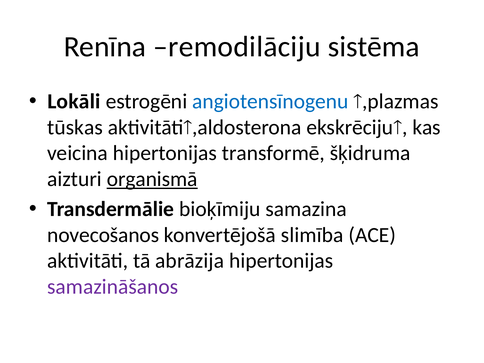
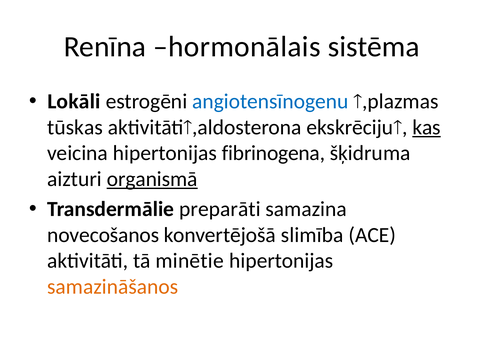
remodilāciju: remodilāciju -> hormonālais
kas underline: none -> present
transformē: transformē -> fibrinogena
bioķīmiju: bioķīmiju -> preparāti
abrāzija: abrāzija -> minētie
samazināšanos colour: purple -> orange
